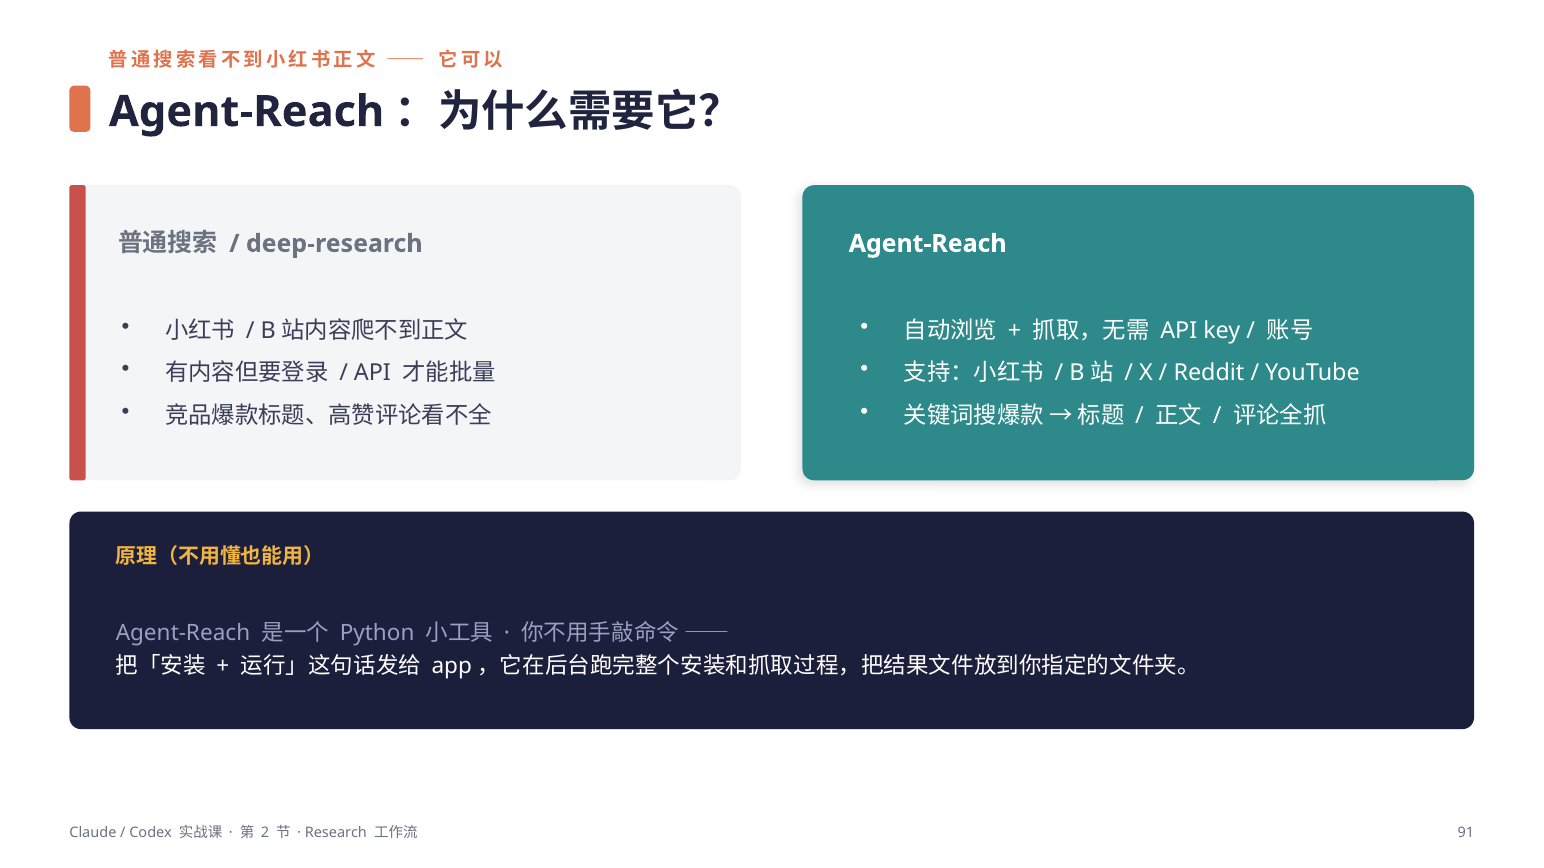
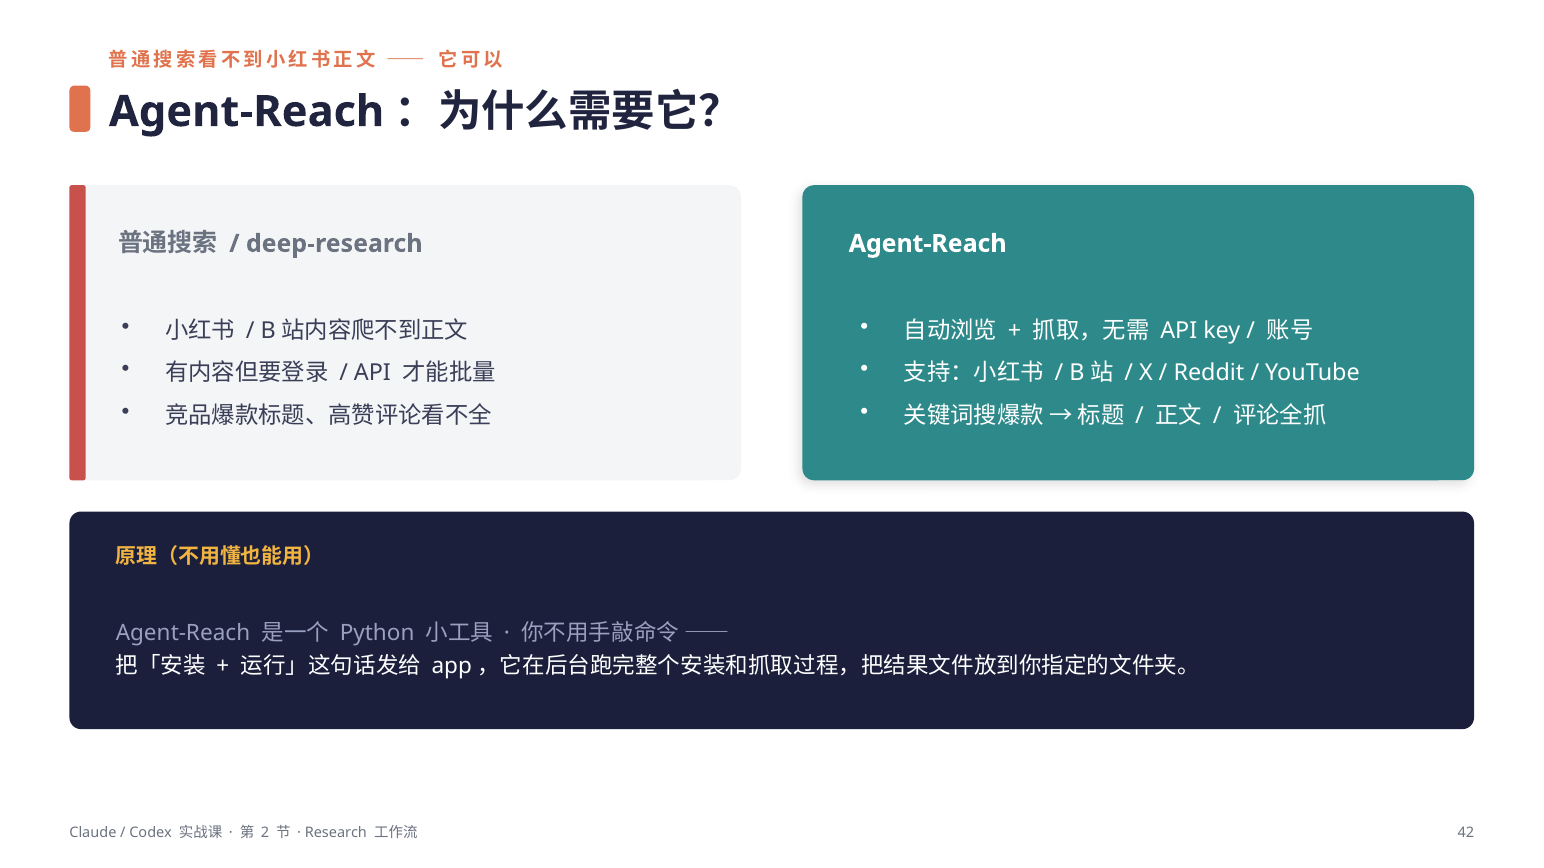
91: 91 -> 42
